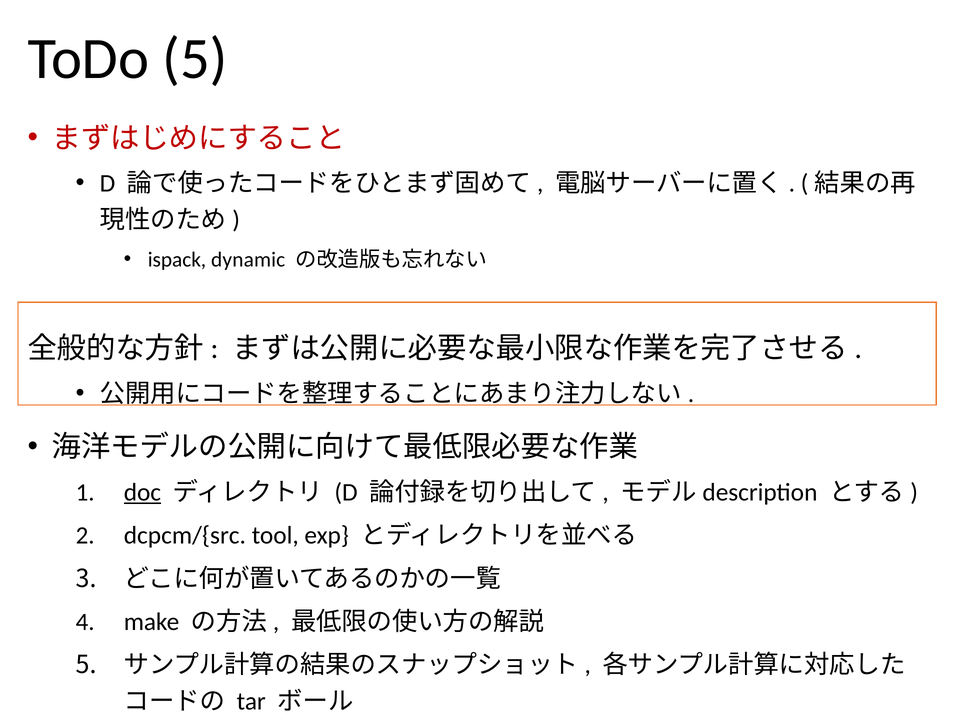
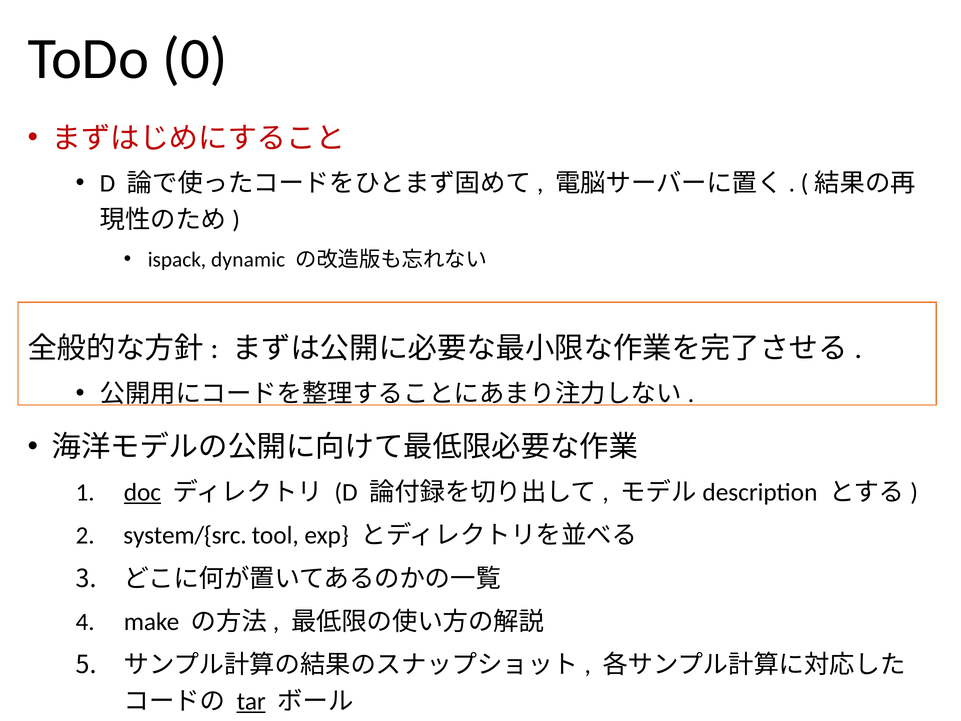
ToDo 5: 5 -> 0
dcpcm/{src: dcpcm/{src -> system/{src
tar underline: none -> present
